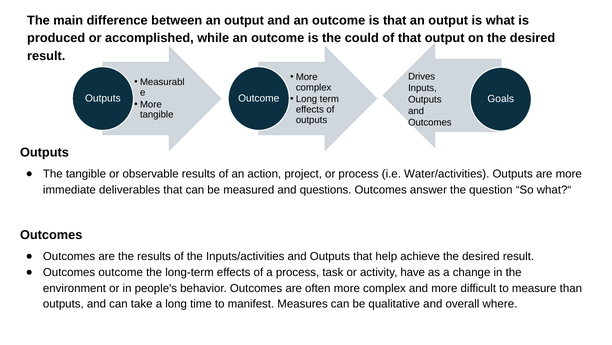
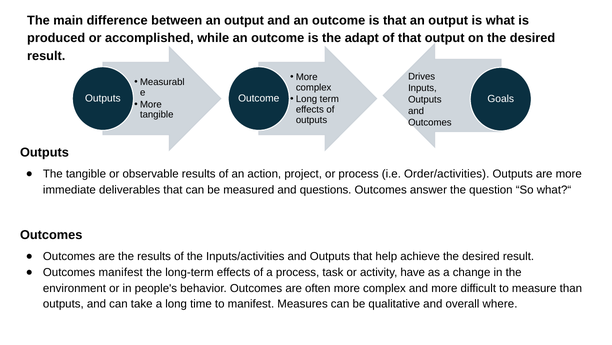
could: could -> adapt
Water/activities: Water/activities -> Order/activities
Outcomes outcome: outcome -> manifest
